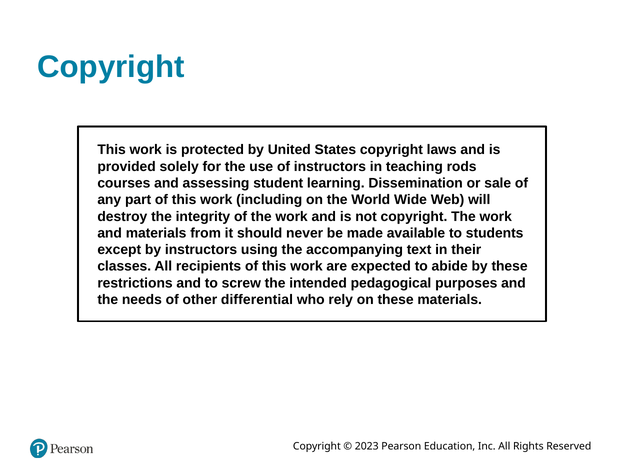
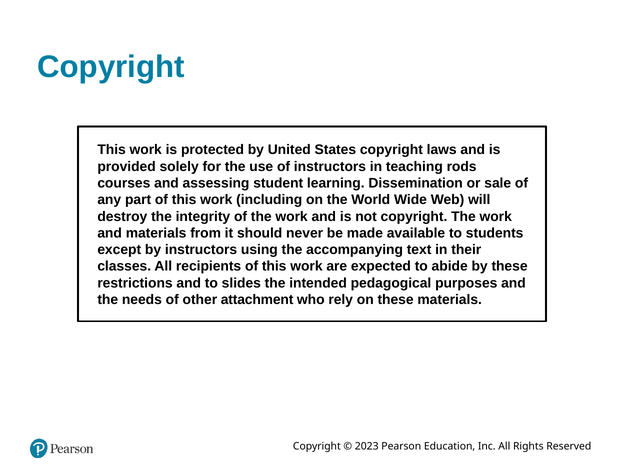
screw: screw -> slides
differential: differential -> attachment
